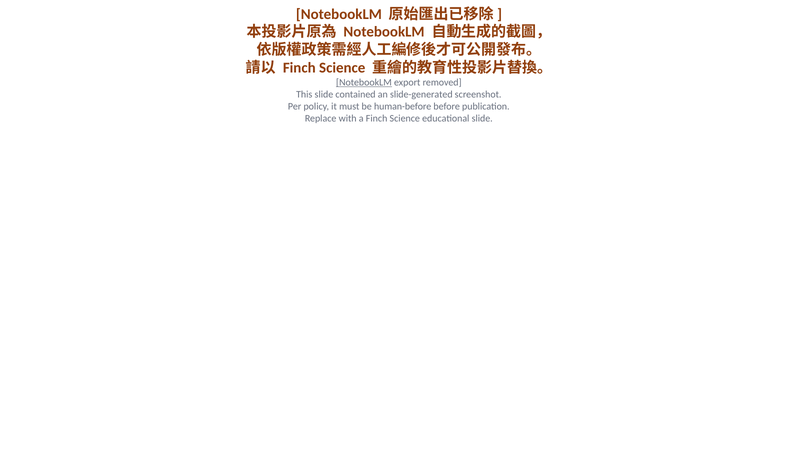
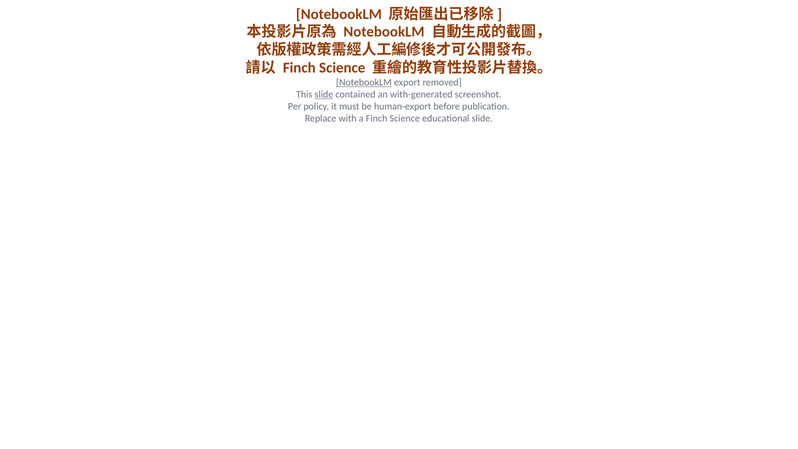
slide at (324, 95) underline: none -> present
slide-generated: slide-generated -> with-generated
human-before: human-before -> human-export
